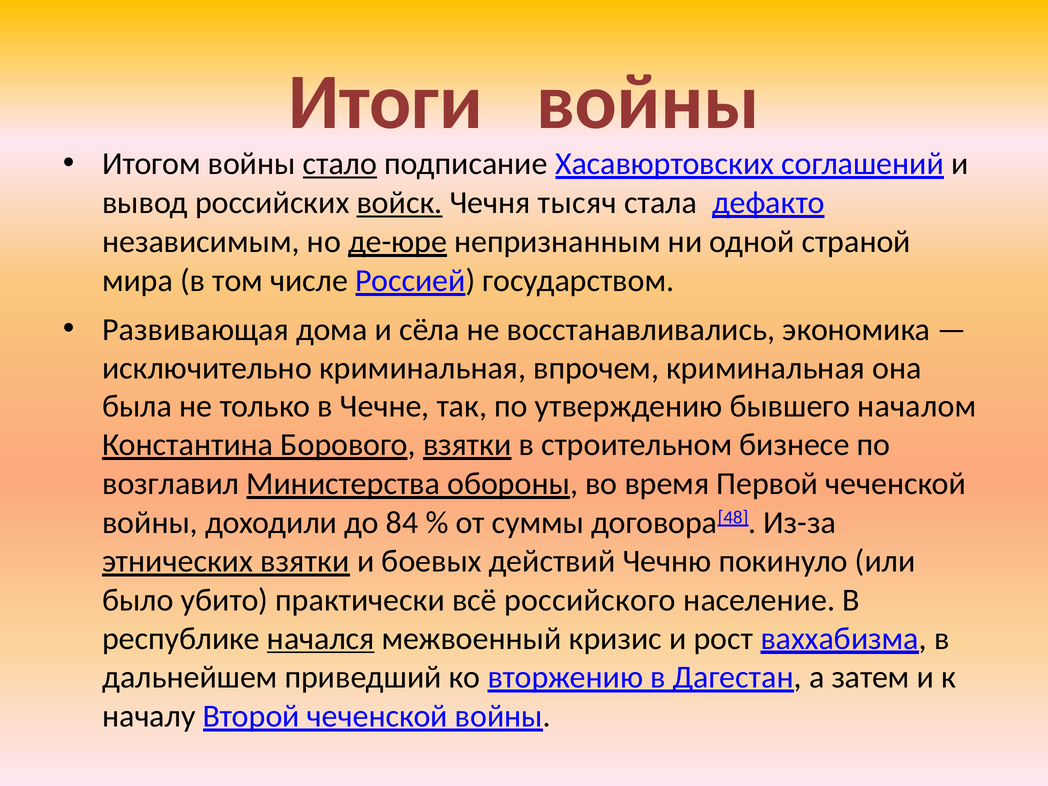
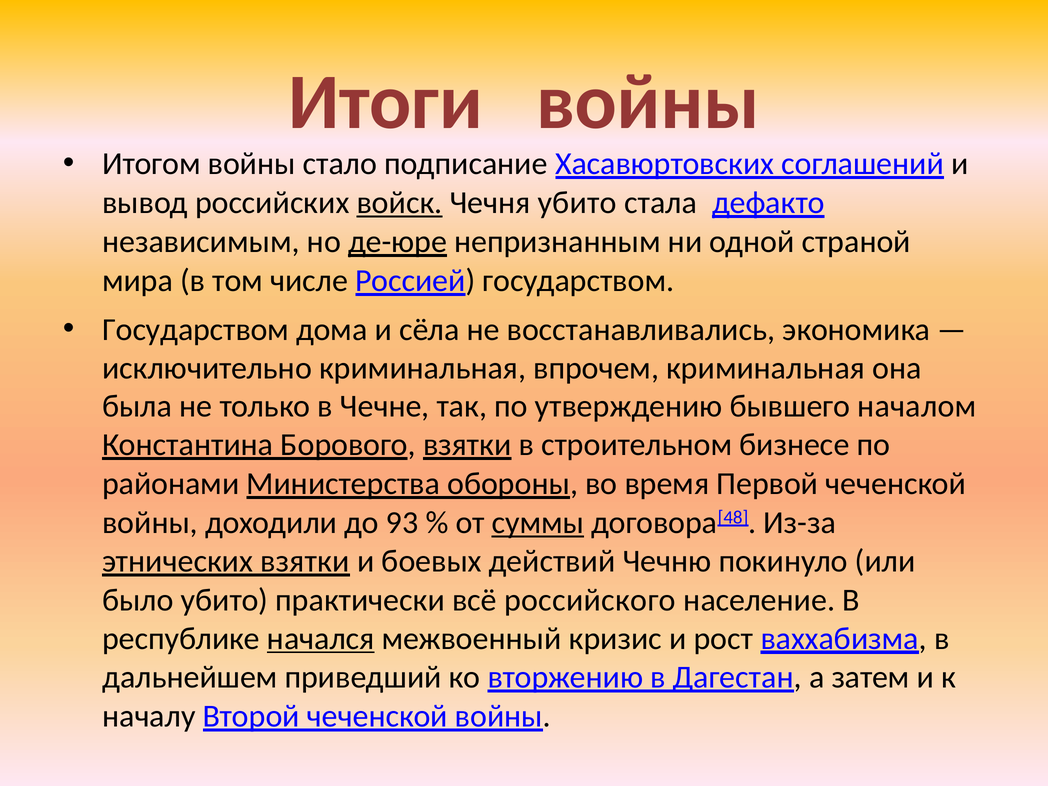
стало underline: present -> none
Чечня тысяч: тысяч -> убито
Развивающая at (196, 330): Развивающая -> Государством
возглавил: возглавил -> районами
84: 84 -> 93
суммы underline: none -> present
